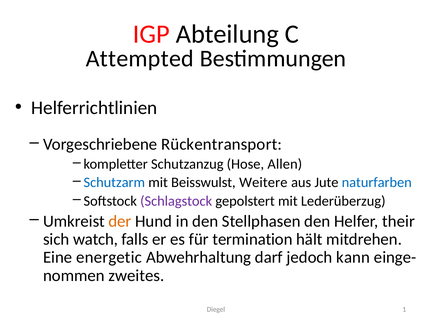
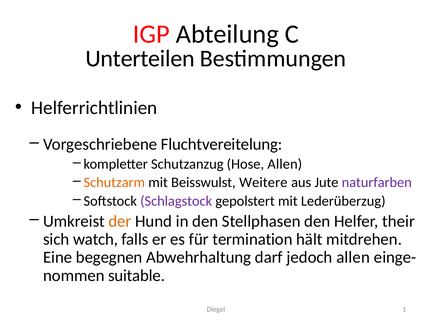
Attempted: Attempted -> Unterteilen
Rückentransport: Rückentransport -> Fluchtvereitelung
Schutzarm colour: blue -> orange
naturfarben colour: blue -> purple
energetic: energetic -> begegnen
jedoch kann: kann -> allen
zweites: zweites -> suitable
